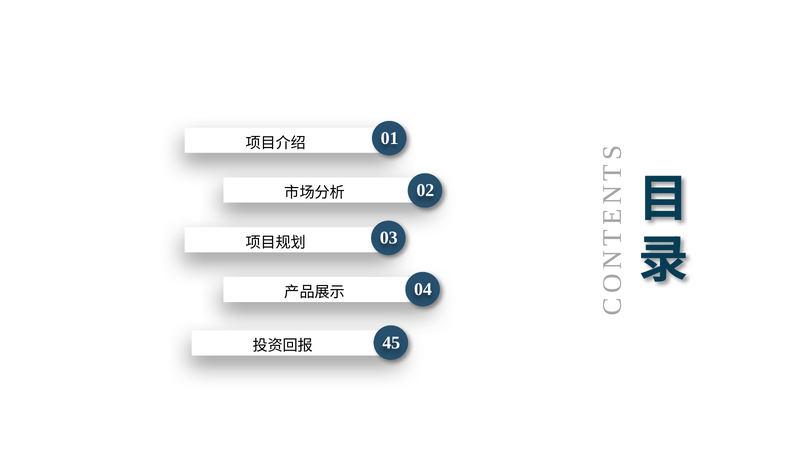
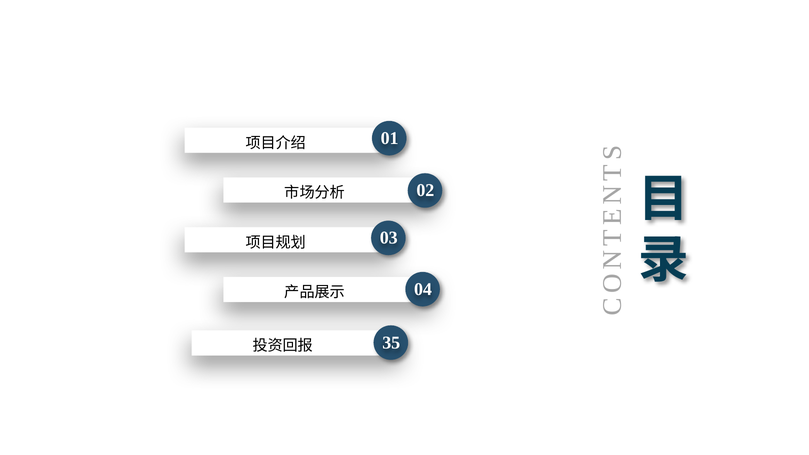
45: 45 -> 35
